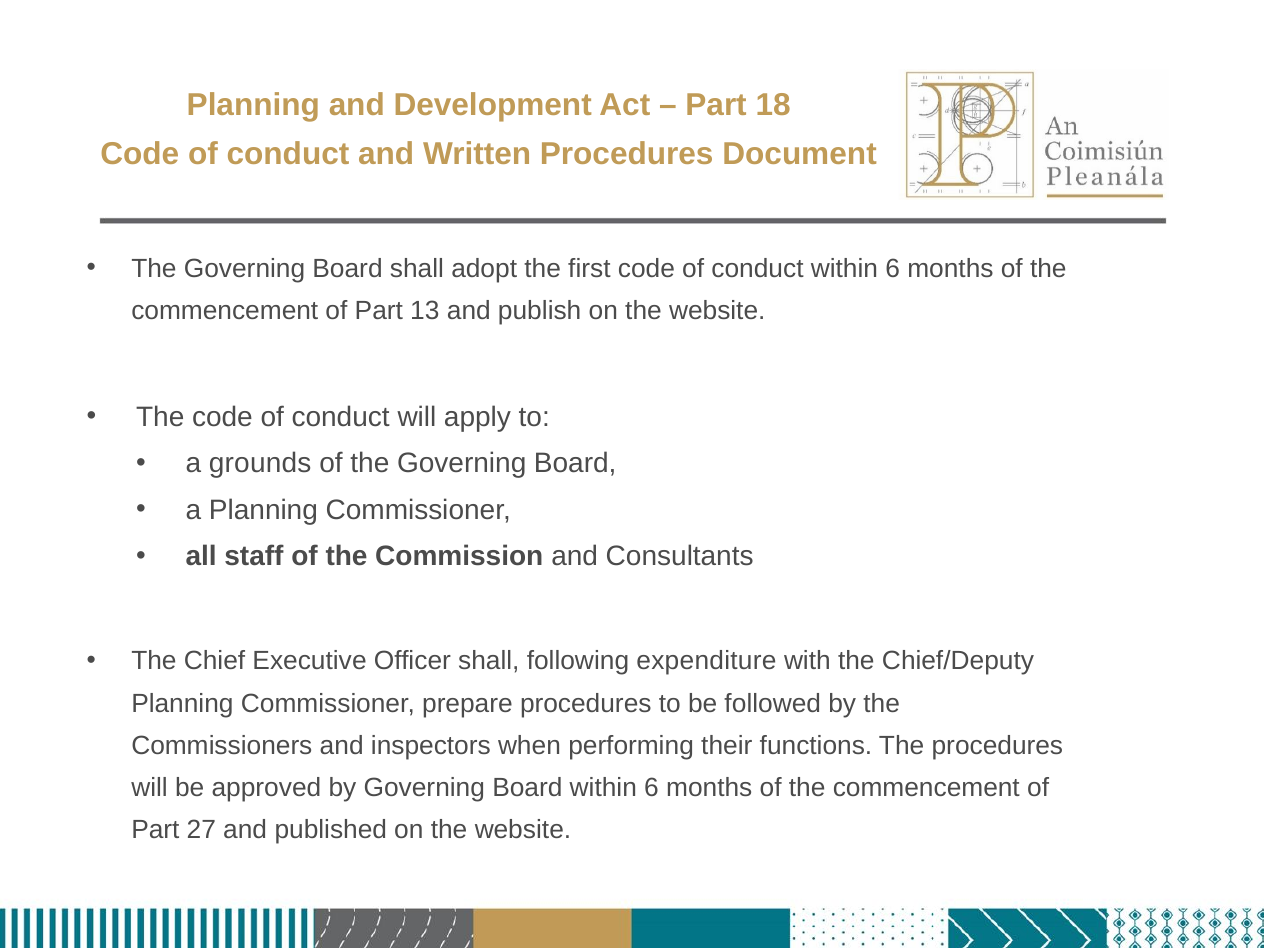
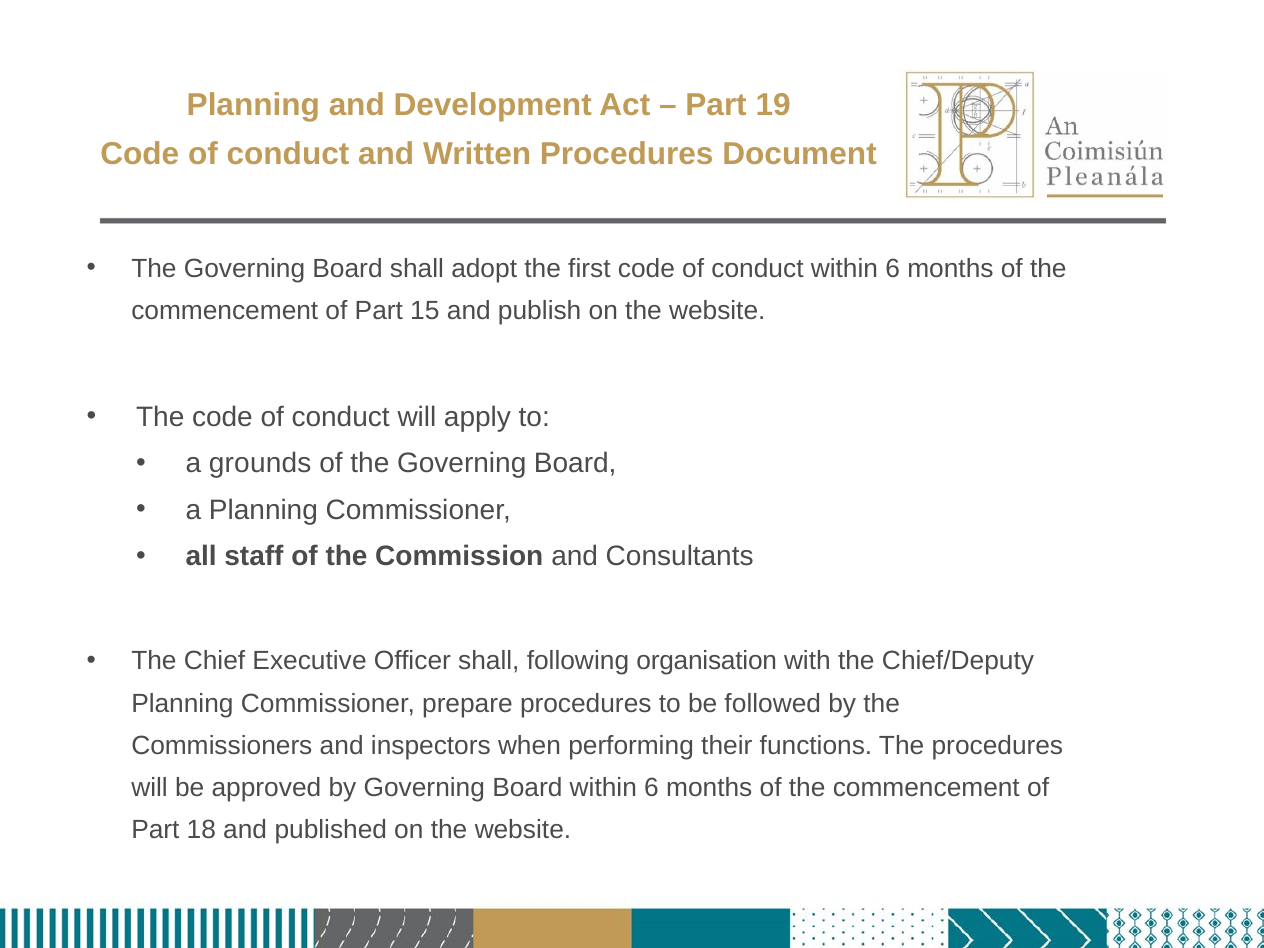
18: 18 -> 19
13: 13 -> 15
expenditure: expenditure -> organisation
27: 27 -> 18
